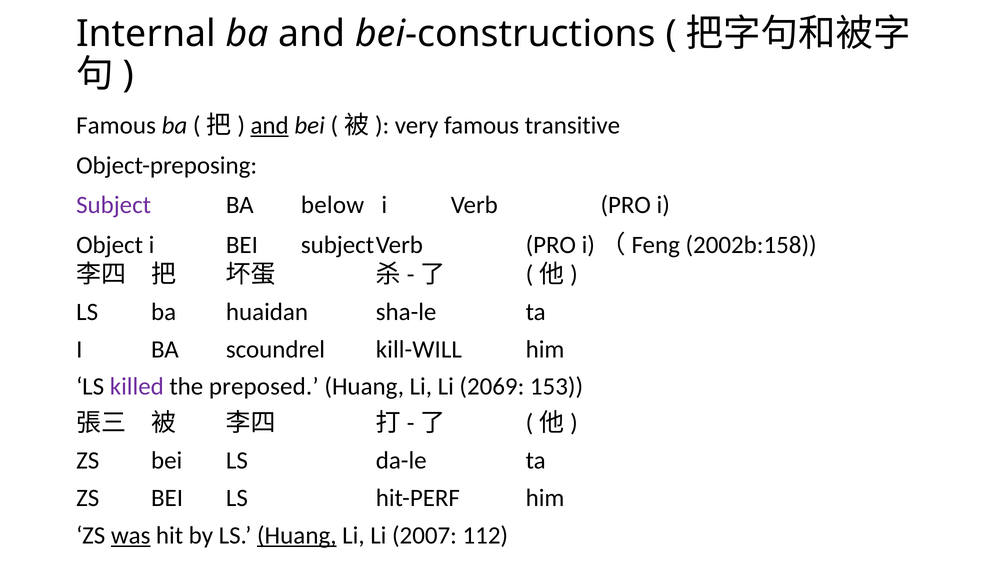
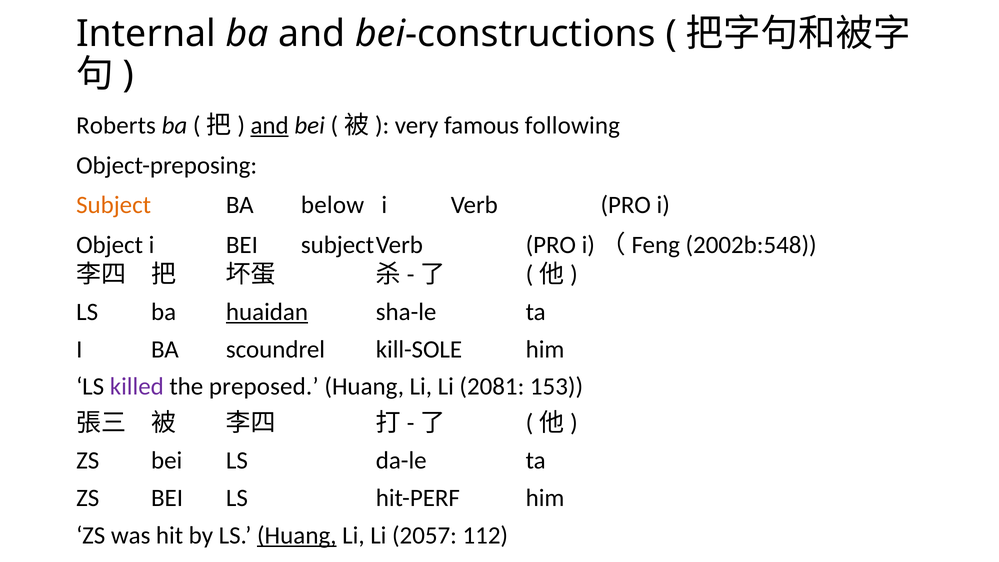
Famous at (116, 126): Famous -> Roberts
transitive: transitive -> following
Subject colour: purple -> orange
2002b:158: 2002b:158 -> 2002b:548
huaidan underline: none -> present
kill-WILL: kill-WILL -> kill-SOLE
2069: 2069 -> 2081
was underline: present -> none
2007: 2007 -> 2057
